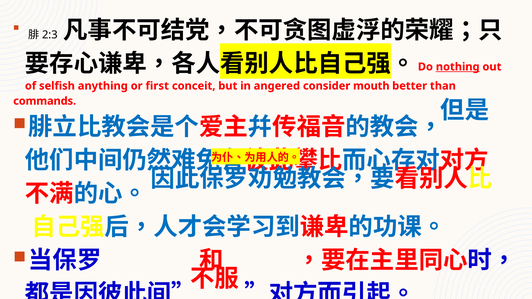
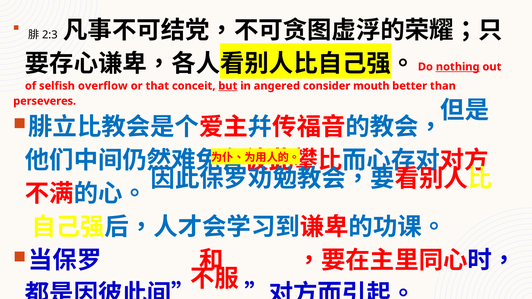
anything: anything -> overflow
first: first -> that
but underline: none -> present
commands: commands -> perseveres
